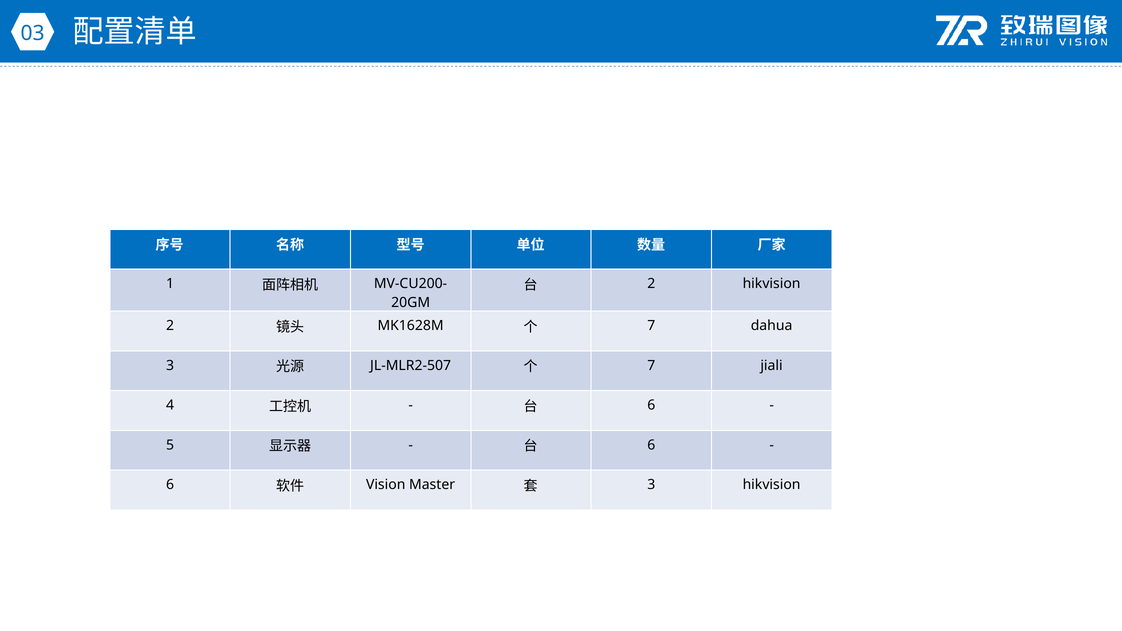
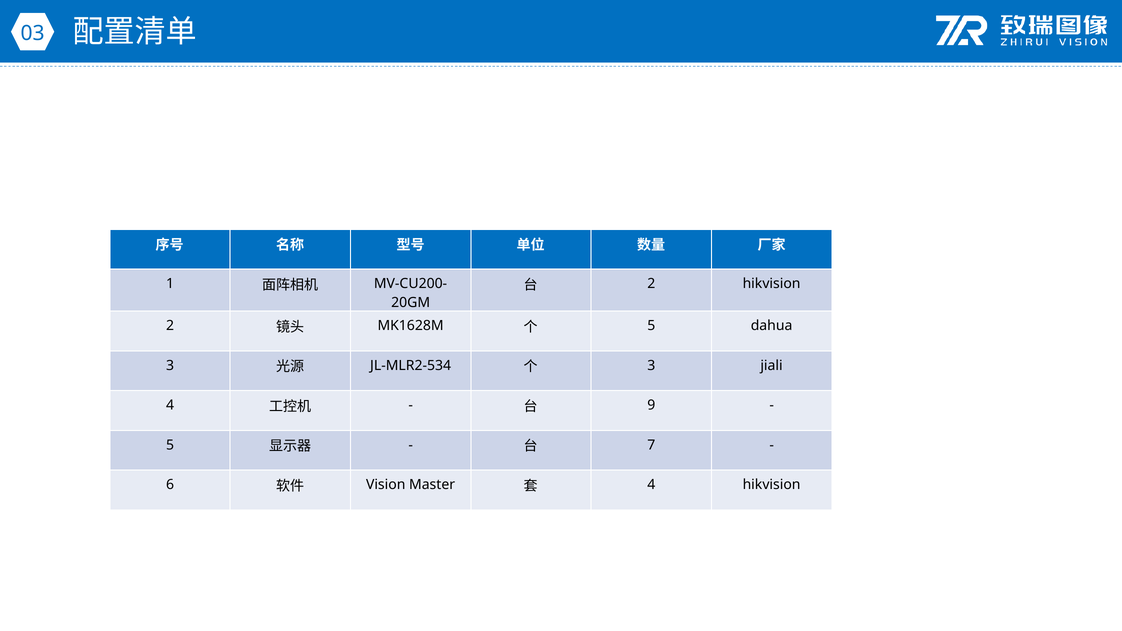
7 at (651, 326): 7 -> 5
JL-MLR2-507: JL-MLR2-507 -> JL-MLR2-534
7 at (651, 366): 7 -> 3
6 at (651, 405): 6 -> 9
6 at (651, 445): 6 -> 7
3 at (651, 485): 3 -> 4
